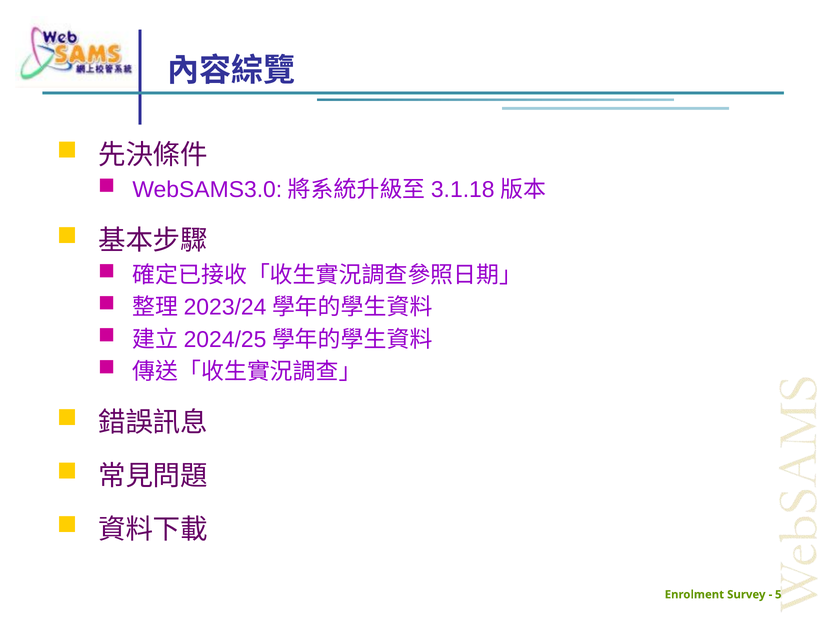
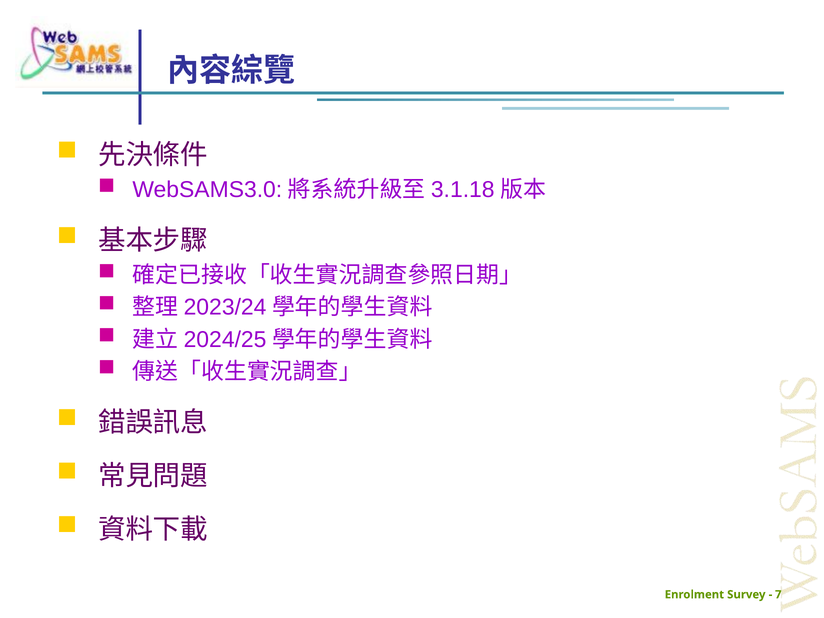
5: 5 -> 7
